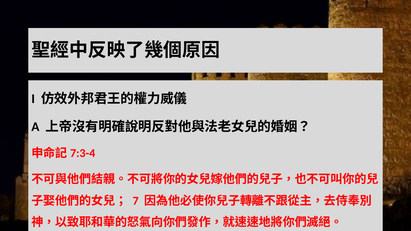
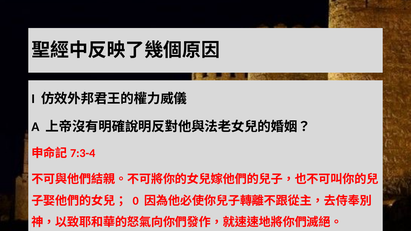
7: 7 -> 0
